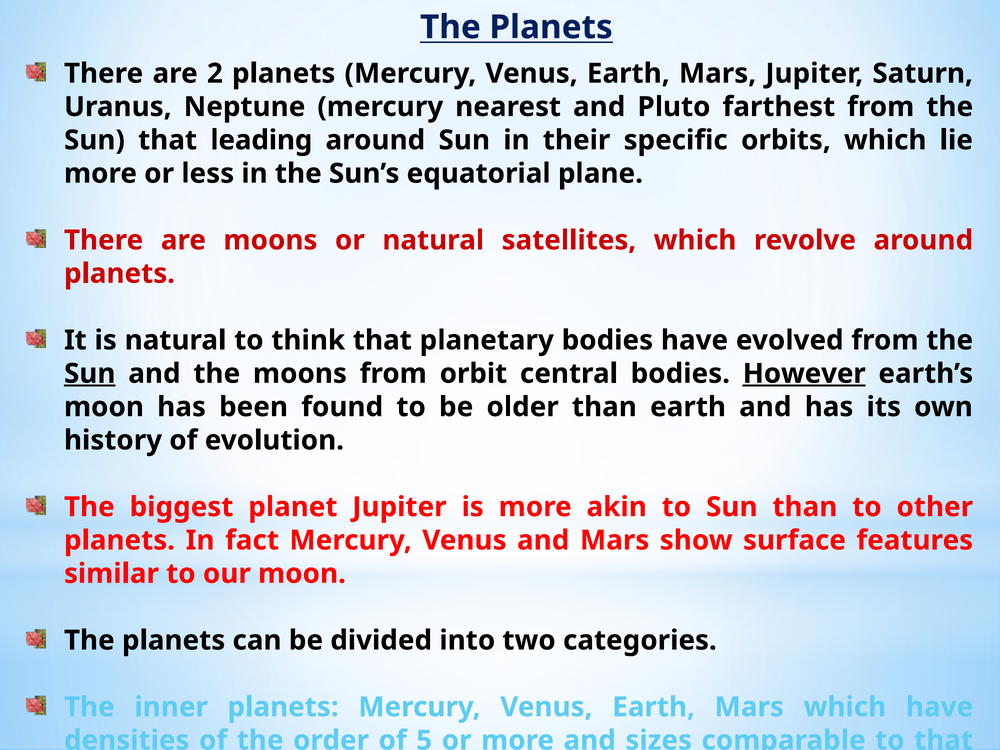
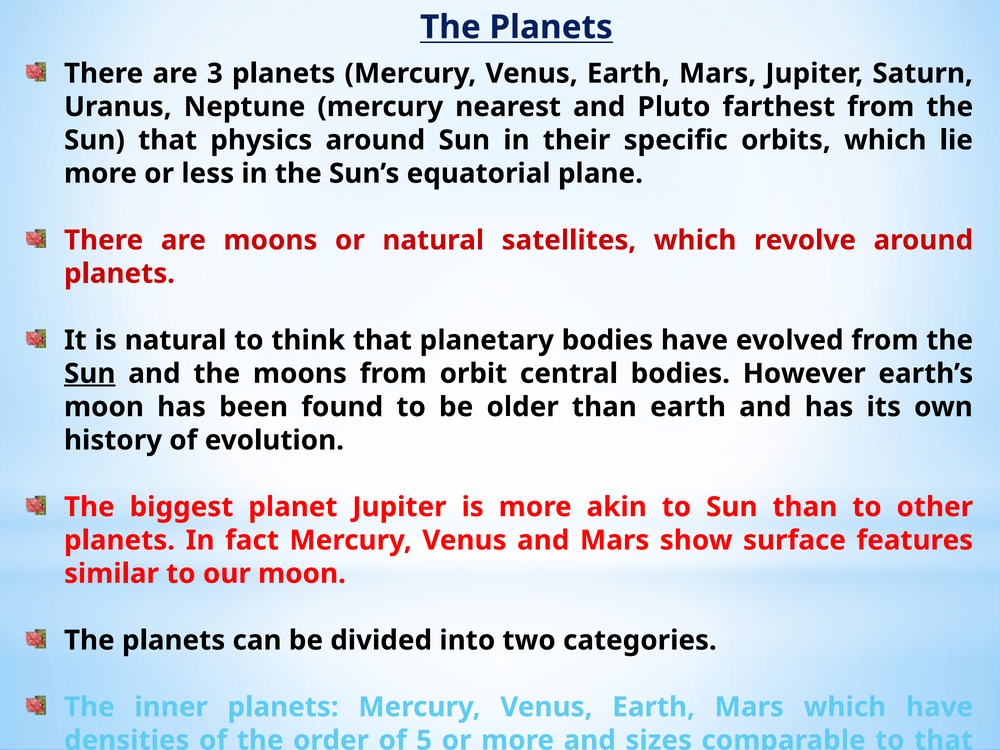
2: 2 -> 3
leading: leading -> physics
However underline: present -> none
